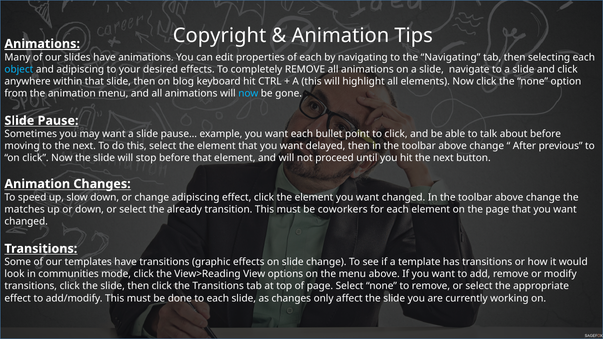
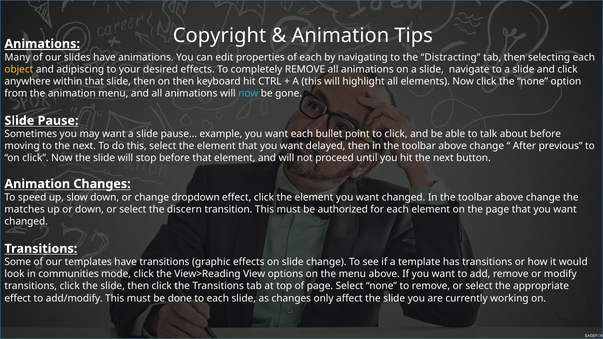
the Navigating: Navigating -> Distracting
object colour: light blue -> yellow
on blog: blog -> then
change adipiscing: adipiscing -> dropdown
already: already -> discern
coworkers: coworkers -> authorized
